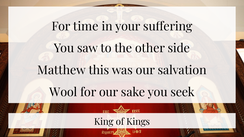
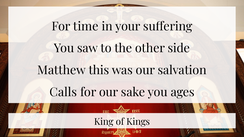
Wool: Wool -> Calls
seek: seek -> ages
